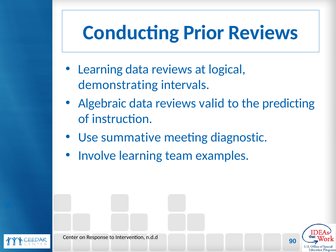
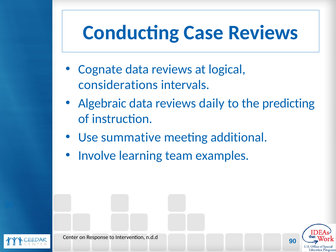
Prior: Prior -> Case
Learning at (100, 69): Learning -> Cognate
demonstrating: demonstrating -> considerations
valid: valid -> daily
diagnostic: diagnostic -> additional
